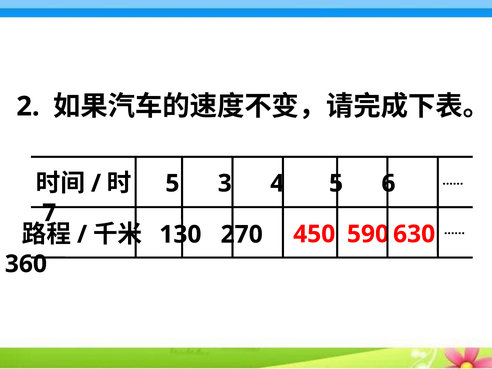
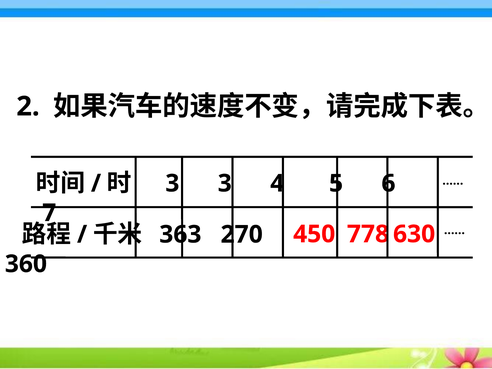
5 at (172, 183): 5 -> 3
130: 130 -> 363
590: 590 -> 778
